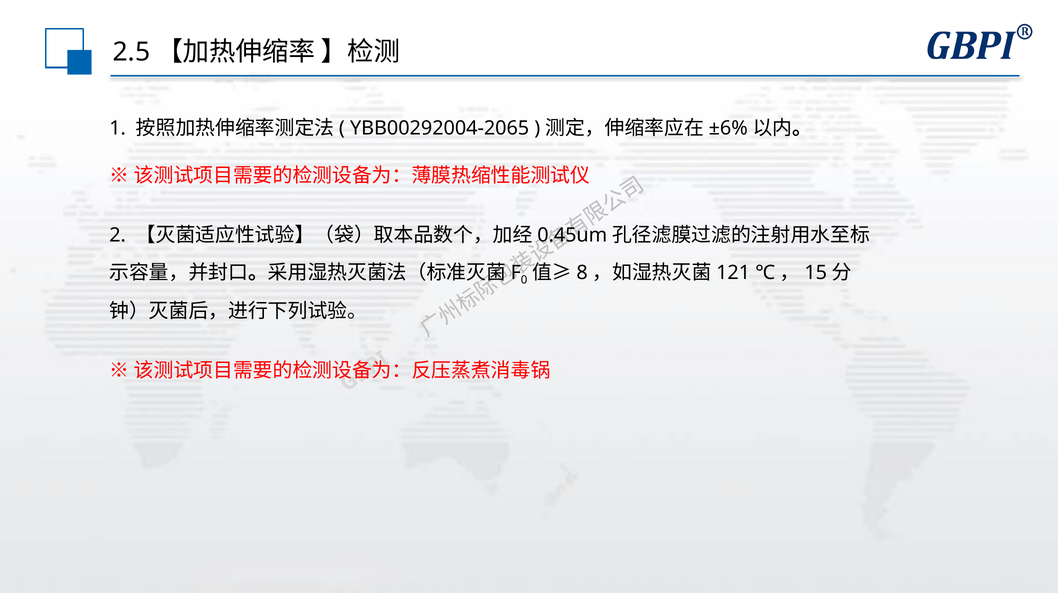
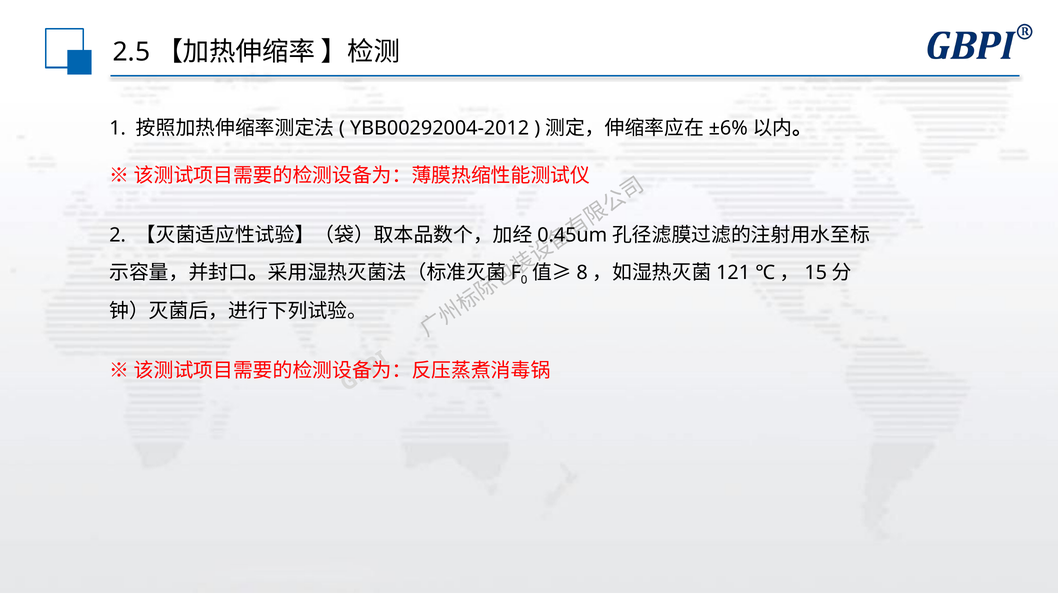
YBB00292004-2065: YBB00292004-2065 -> YBB00292004-2012
